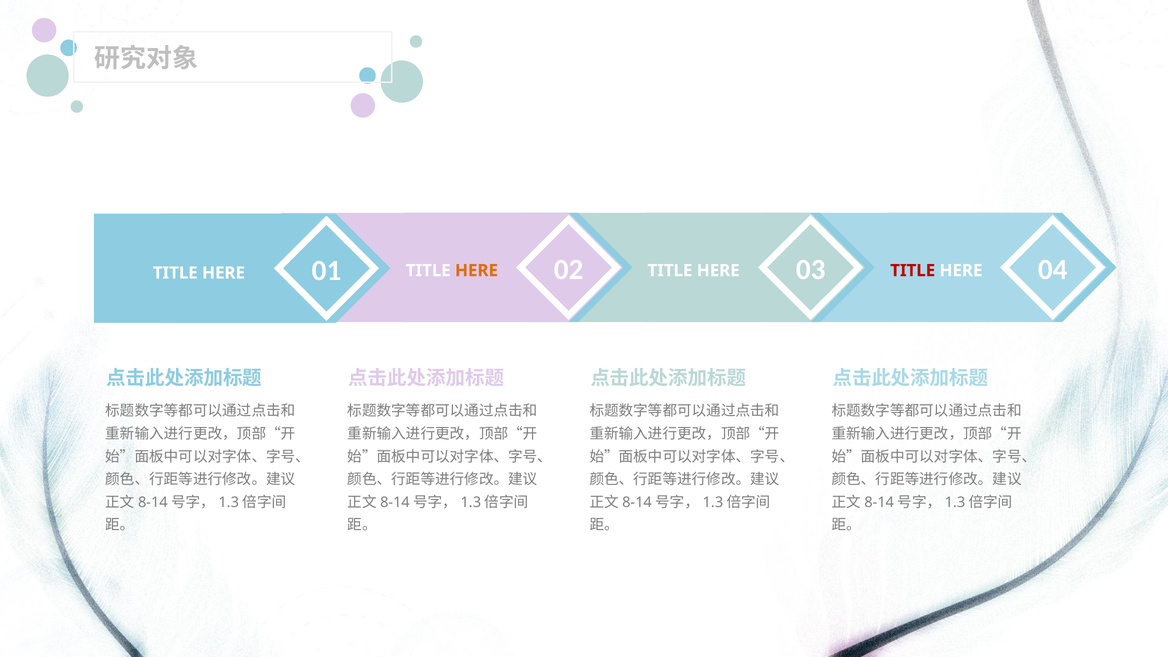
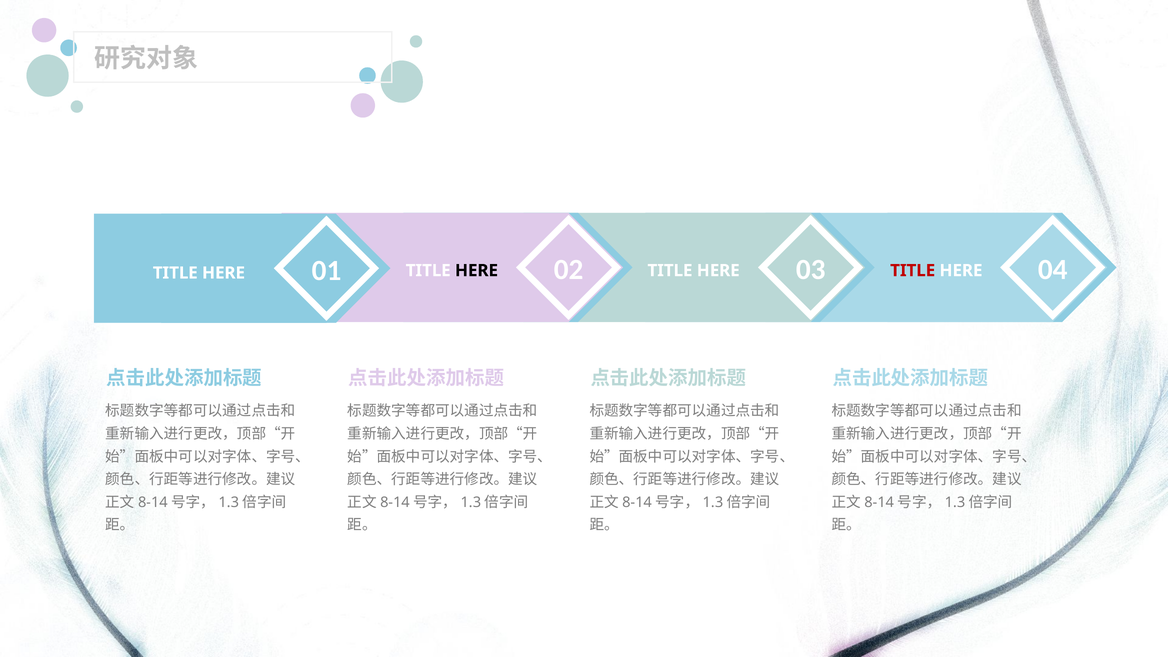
HERE at (477, 271) colour: orange -> black
